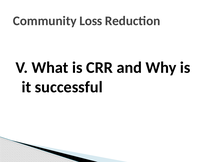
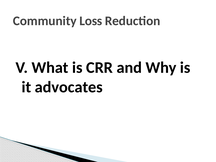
successful: successful -> advocates
